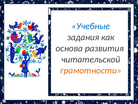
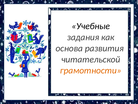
Учебные colour: blue -> black
